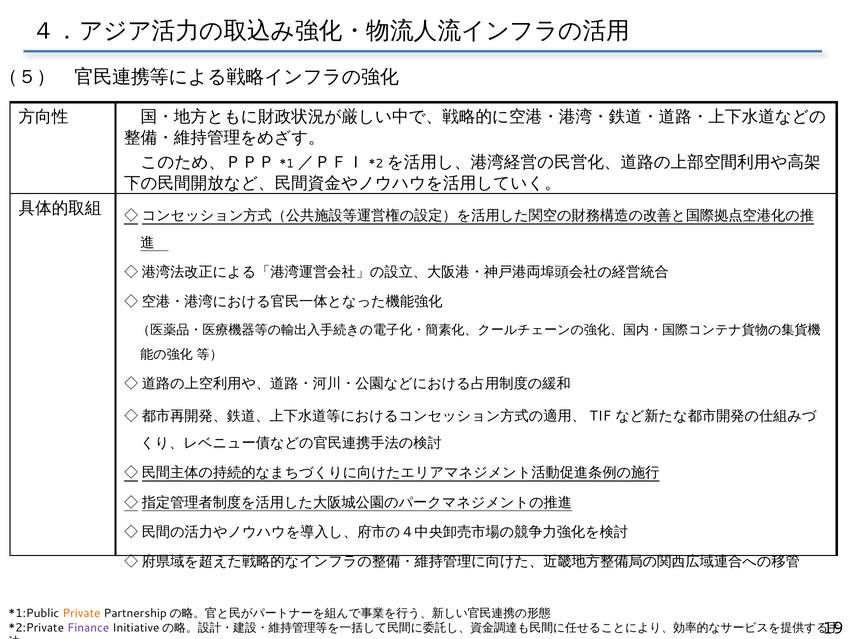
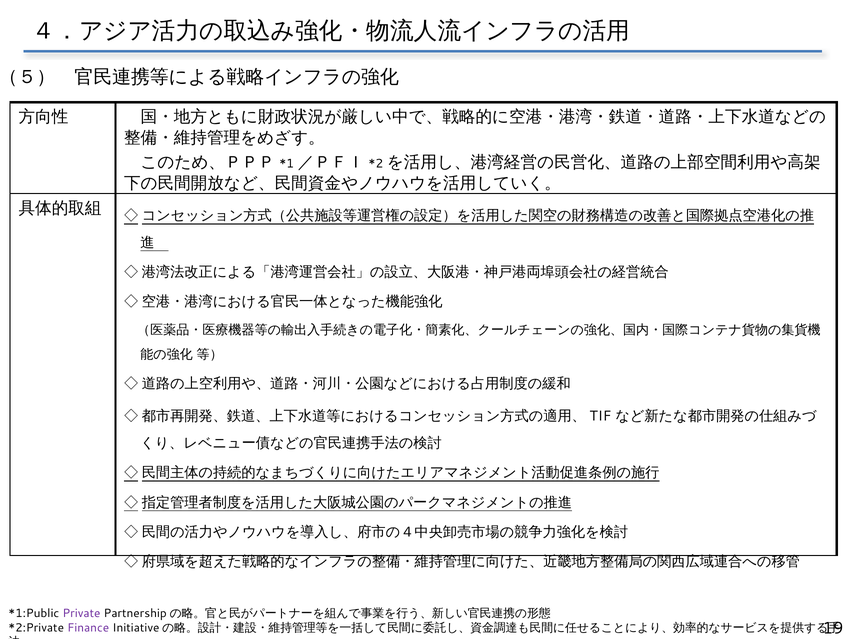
Private colour: orange -> purple
